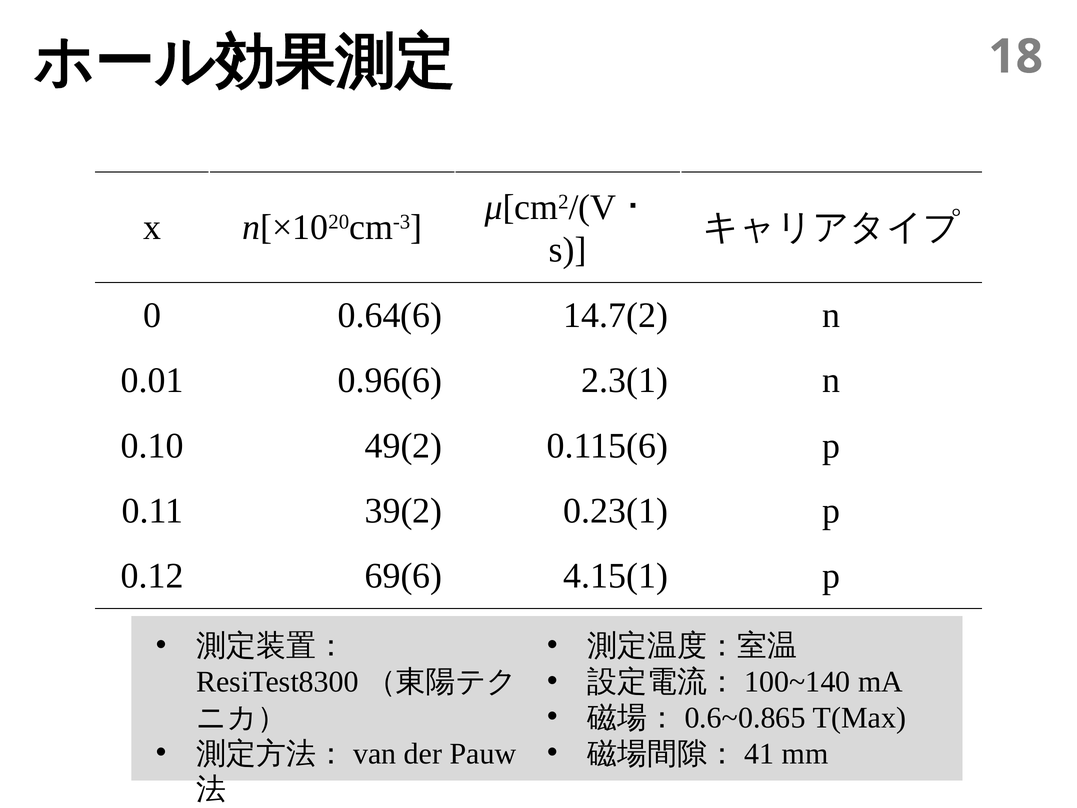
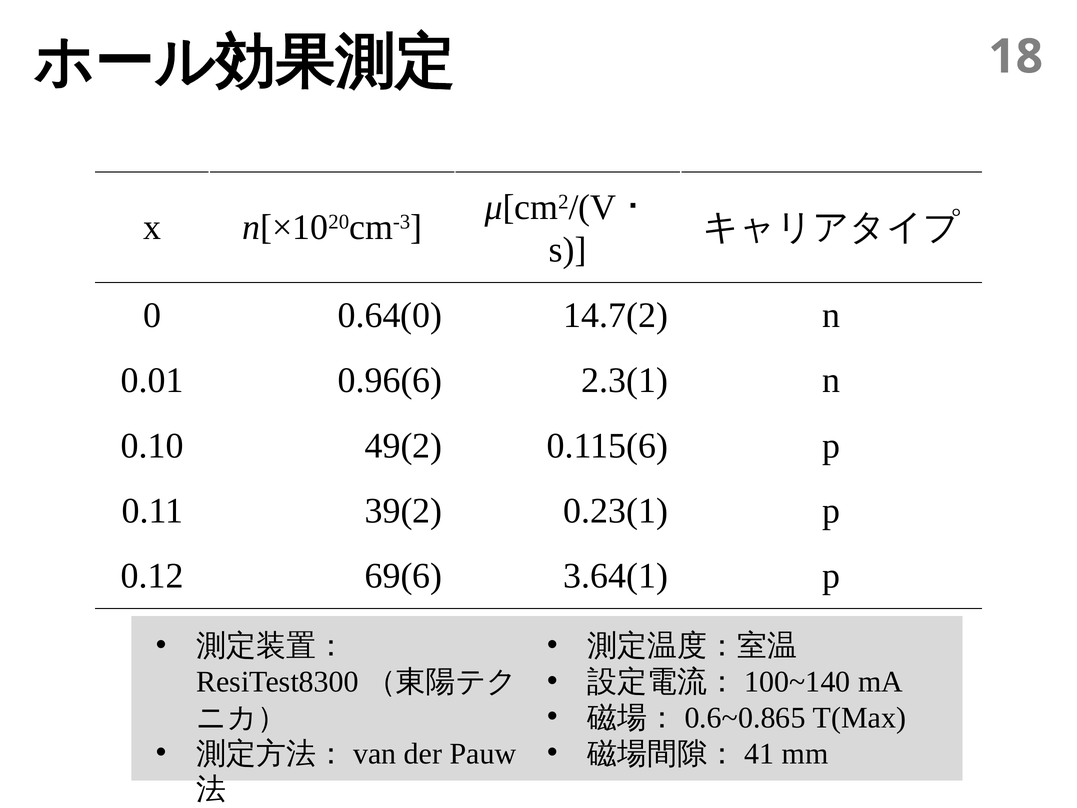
0.64(6: 0.64(6 -> 0.64(0
4.15(1: 4.15(1 -> 3.64(1
